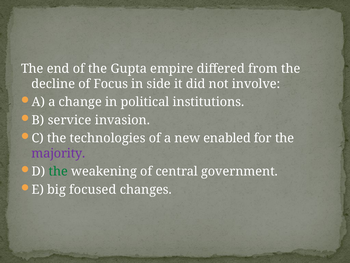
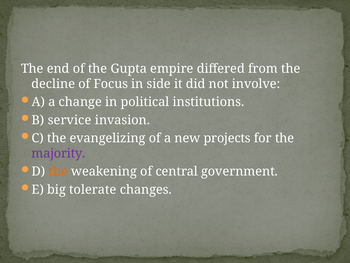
technologies: technologies -> evangelizing
enabled: enabled -> projects
the at (58, 171) colour: green -> orange
focused: focused -> tolerate
